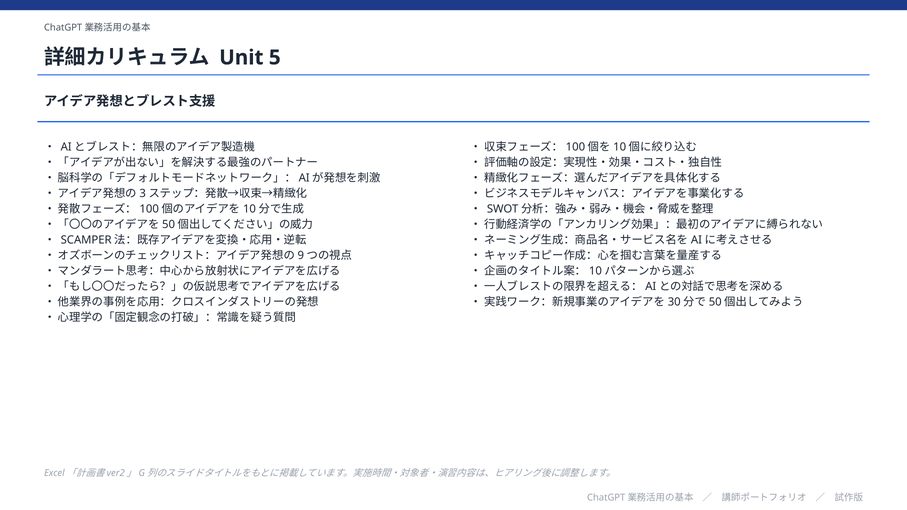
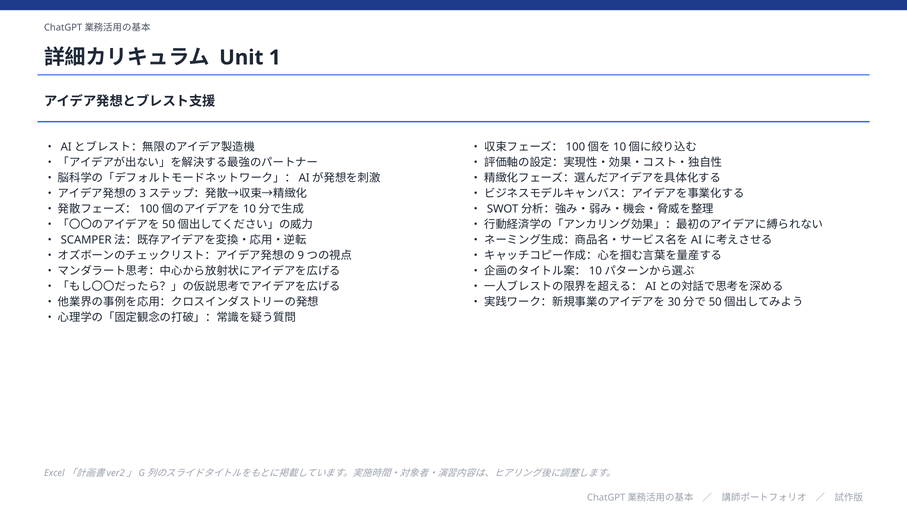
5: 5 -> 1
